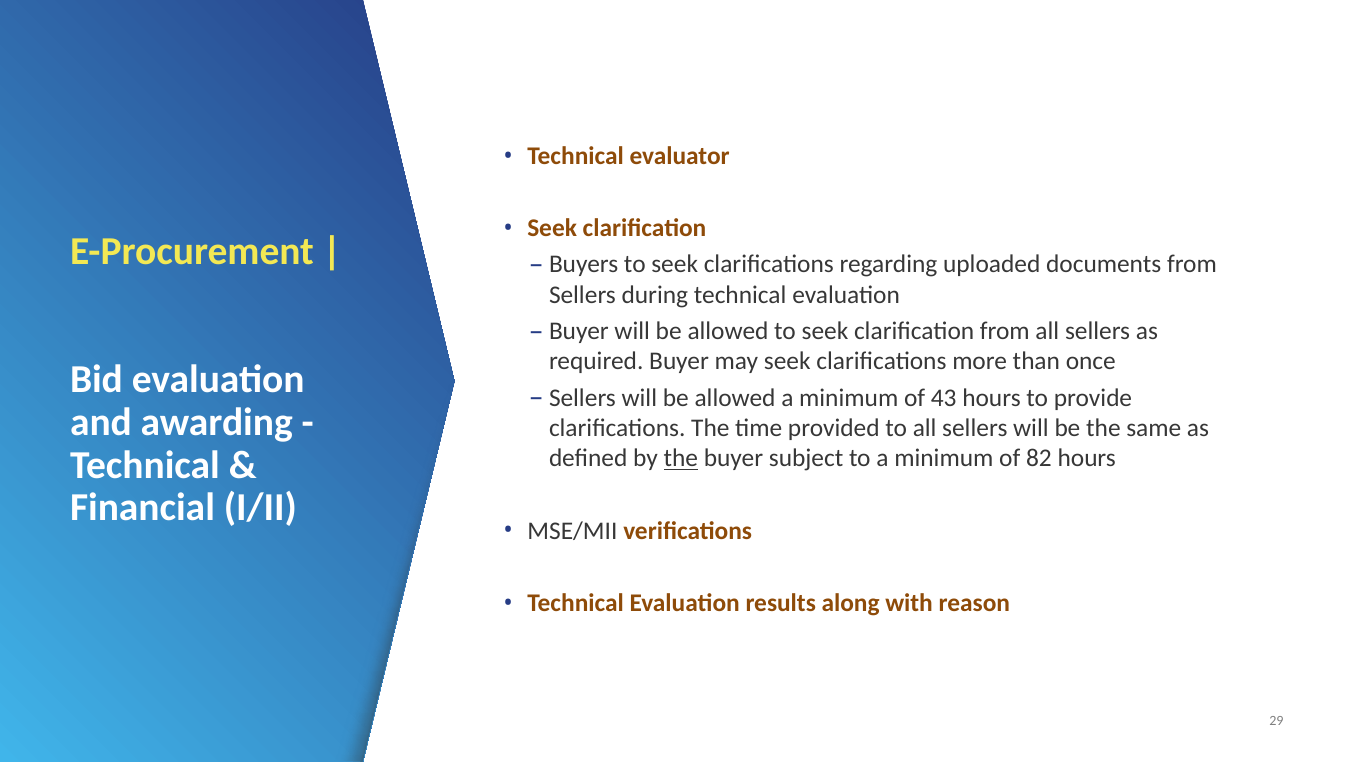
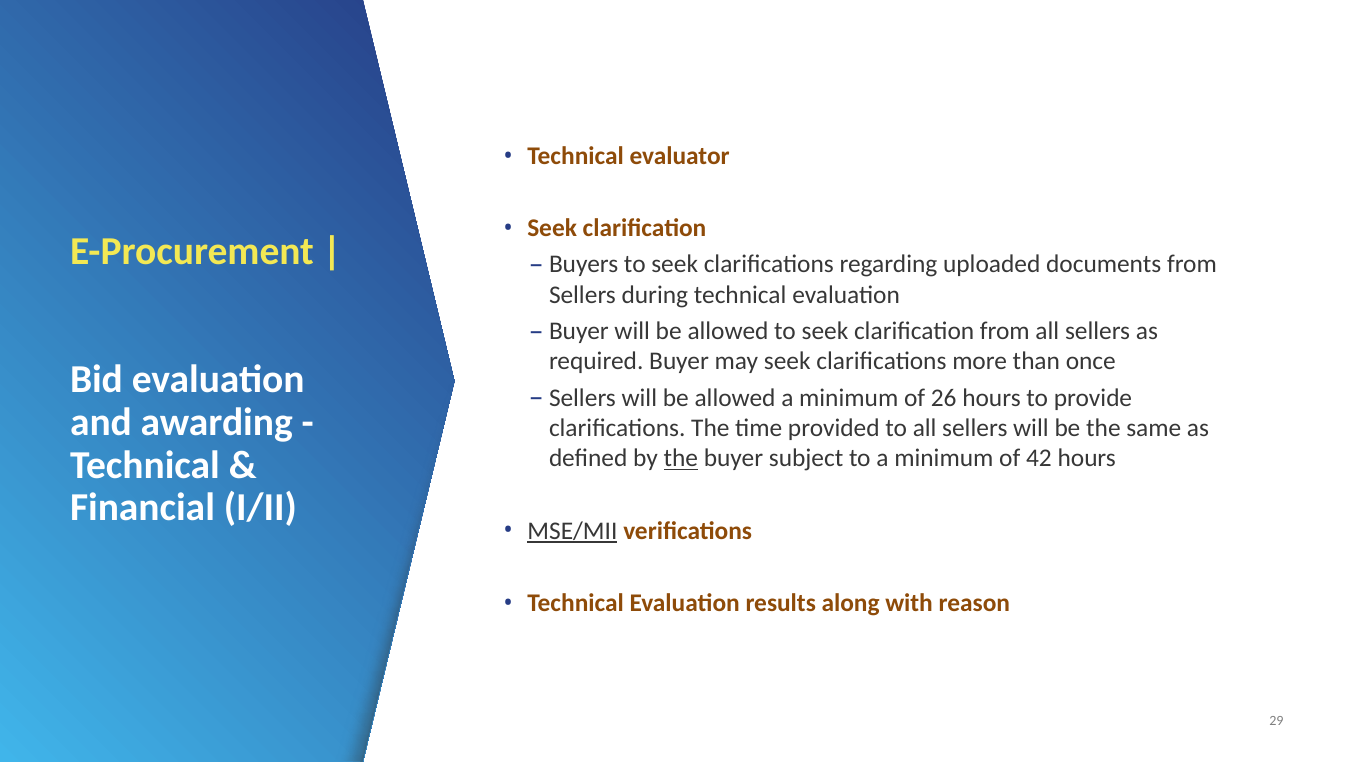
43: 43 -> 26
82: 82 -> 42
MSE/MII underline: none -> present
